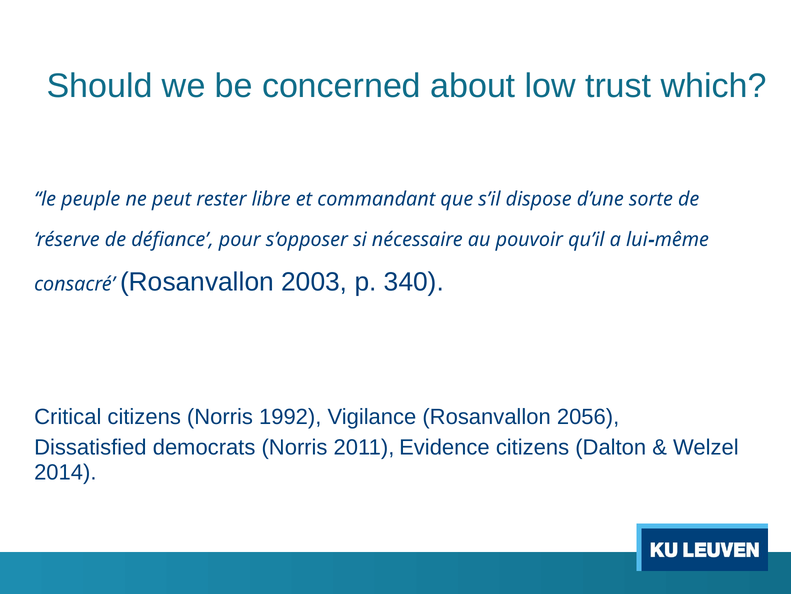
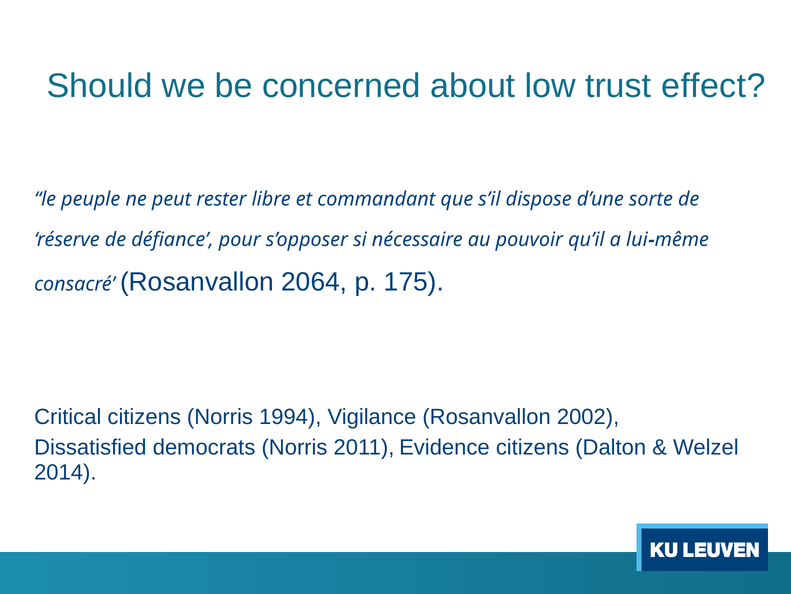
which: which -> effect
2003: 2003 -> 2064
340: 340 -> 175
1992: 1992 -> 1994
2056: 2056 -> 2002
